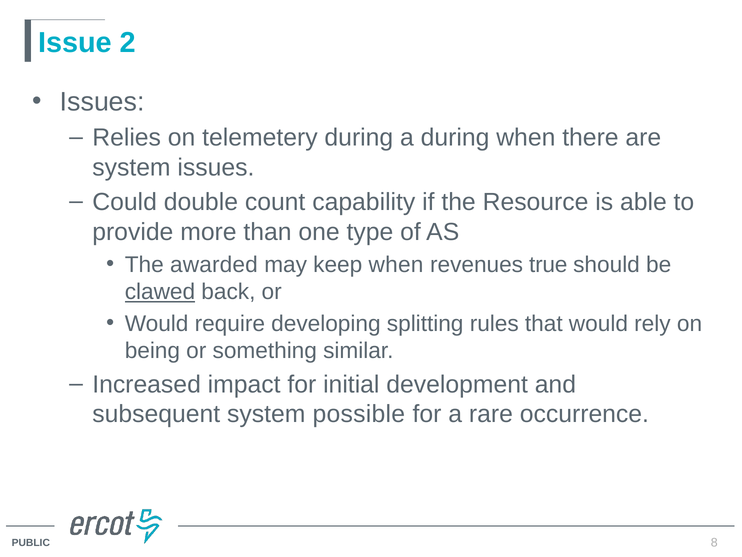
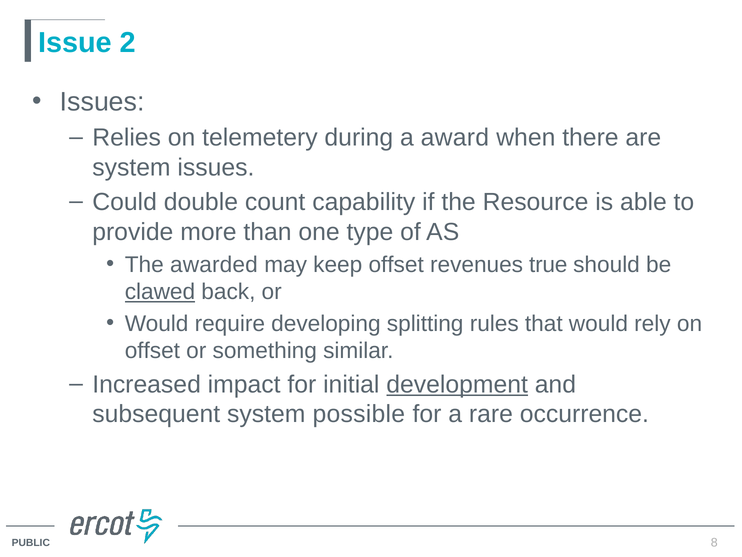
a during: during -> award
keep when: when -> offset
being at (152, 351): being -> offset
development underline: none -> present
